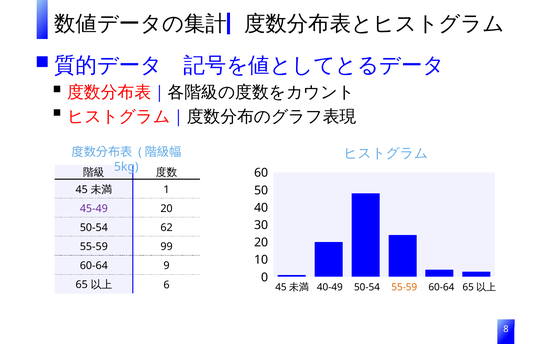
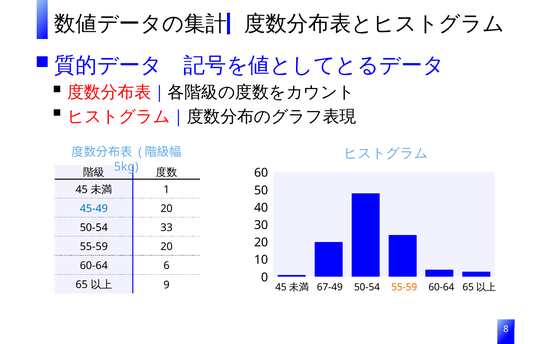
45-49 colour: purple -> blue
62: 62 -> 33
55-59 99: 99 -> 20
9: 9 -> 6
6: 6 -> 9
40-49: 40-49 -> 67-49
